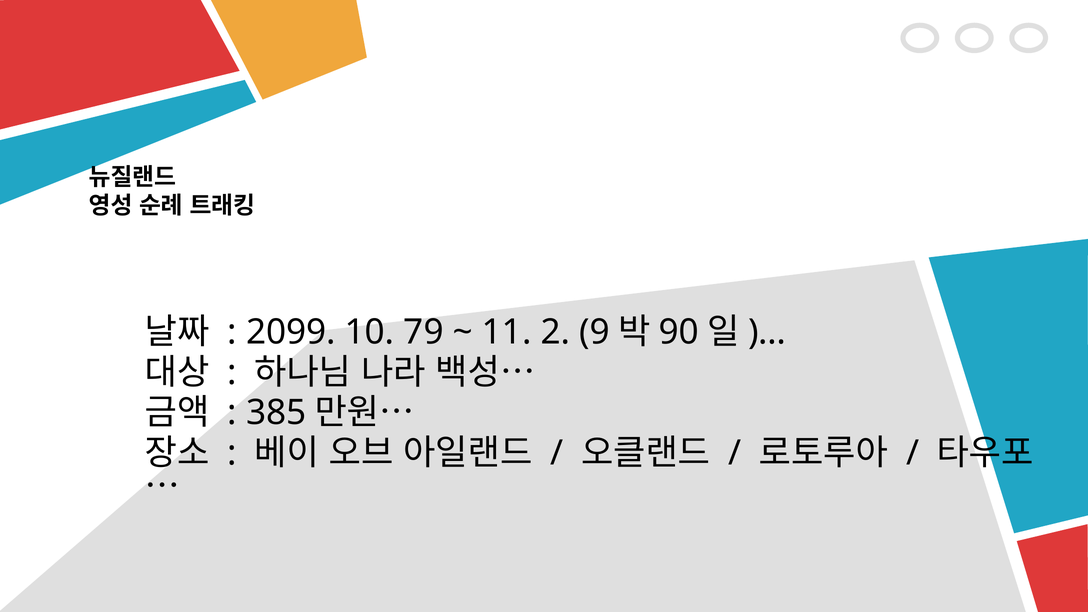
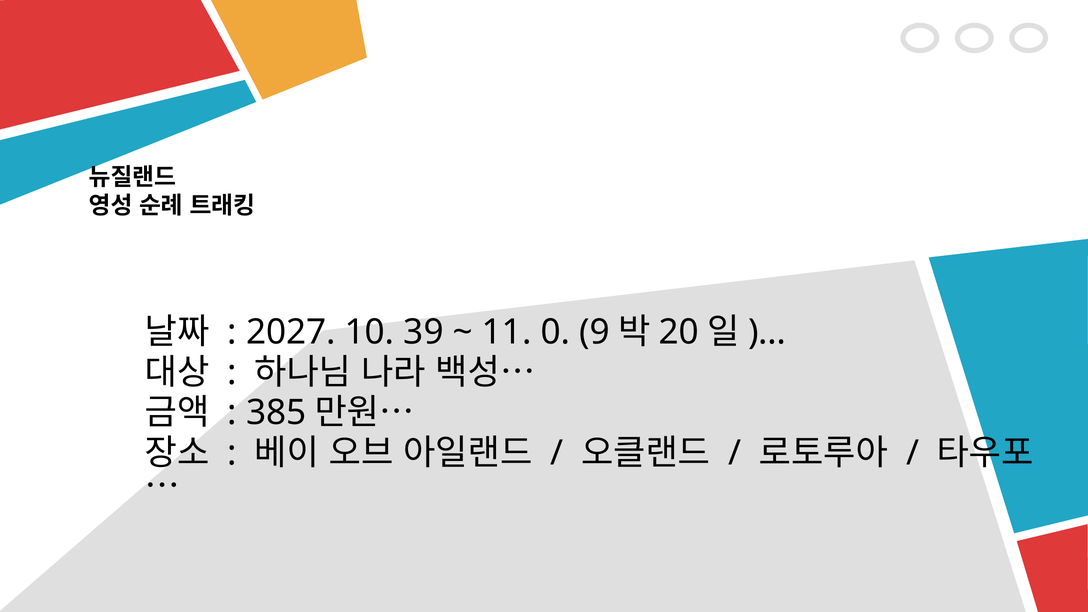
2099: 2099 -> 2027
79: 79 -> 39
2: 2 -> 0
90: 90 -> 20
